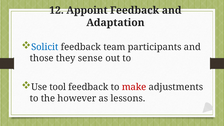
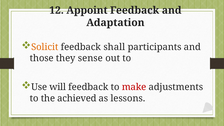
Solicit colour: blue -> orange
team: team -> shall
tool: tool -> will
however: however -> achieved
